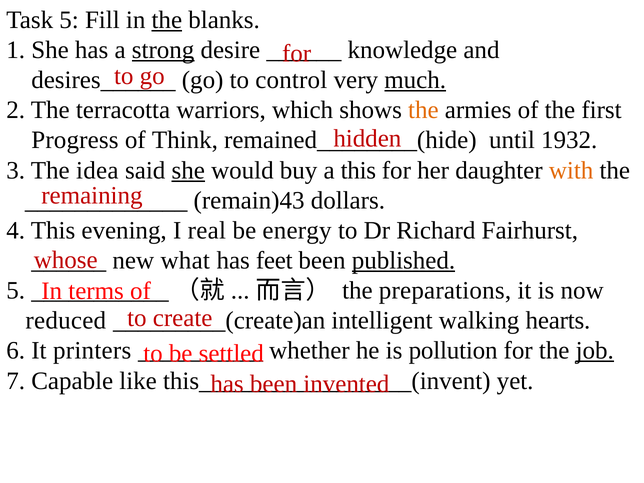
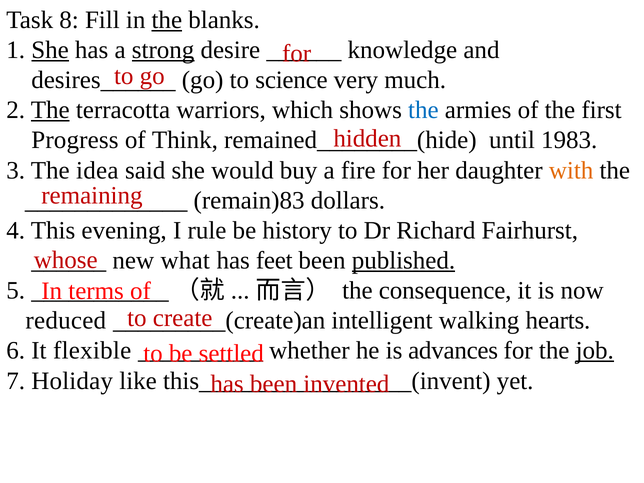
Task 5: 5 -> 8
She at (50, 50) underline: none -> present
control: control -> science
much underline: present -> none
The at (50, 110) underline: none -> present
the at (423, 110) colour: orange -> blue
1932: 1932 -> 1983
she at (188, 170) underline: present -> none
a this: this -> fire
remain)43: remain)43 -> remain)83
real: real -> rule
energy: energy -> history
preparations: preparations -> consequence
printers: printers -> flexible
pollution: pollution -> advances
Capable: Capable -> Holiday
